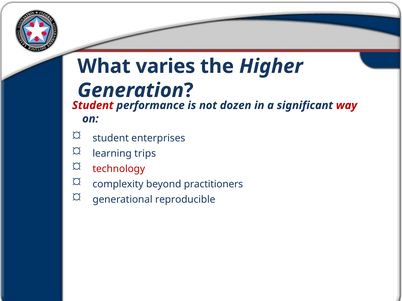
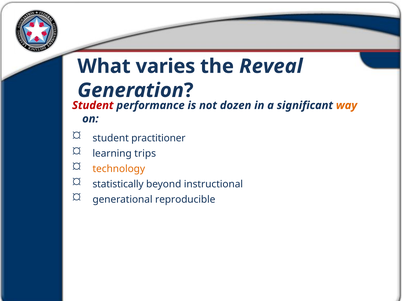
Higher: Higher -> Reveal
way colour: red -> orange
enterprises: enterprises -> practitioner
technology colour: red -> orange
complexity: complexity -> statistically
practitioners: practitioners -> instructional
